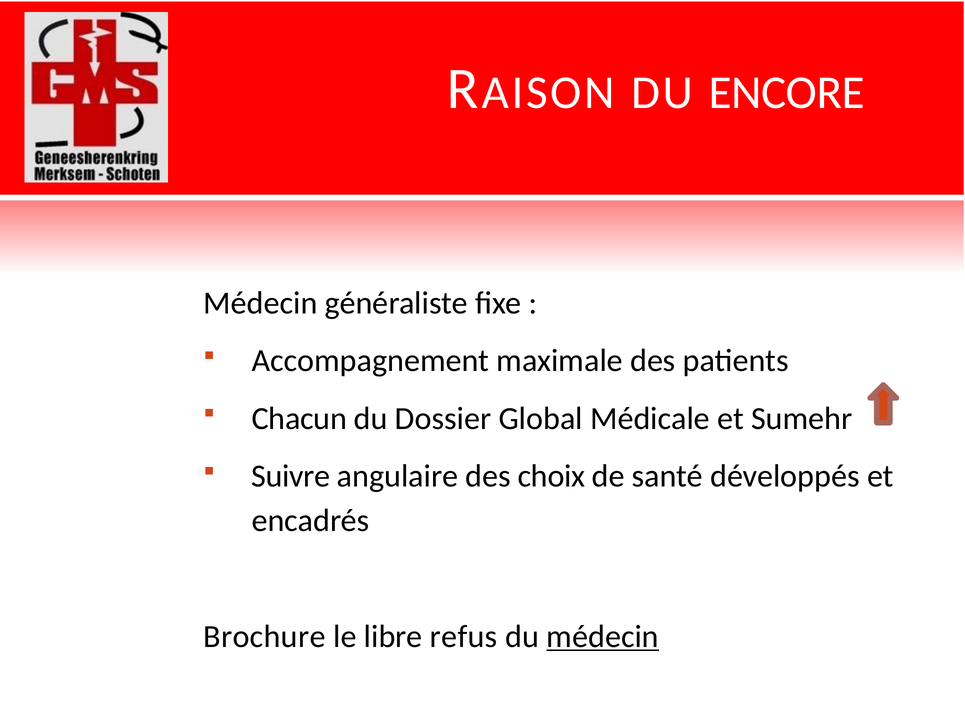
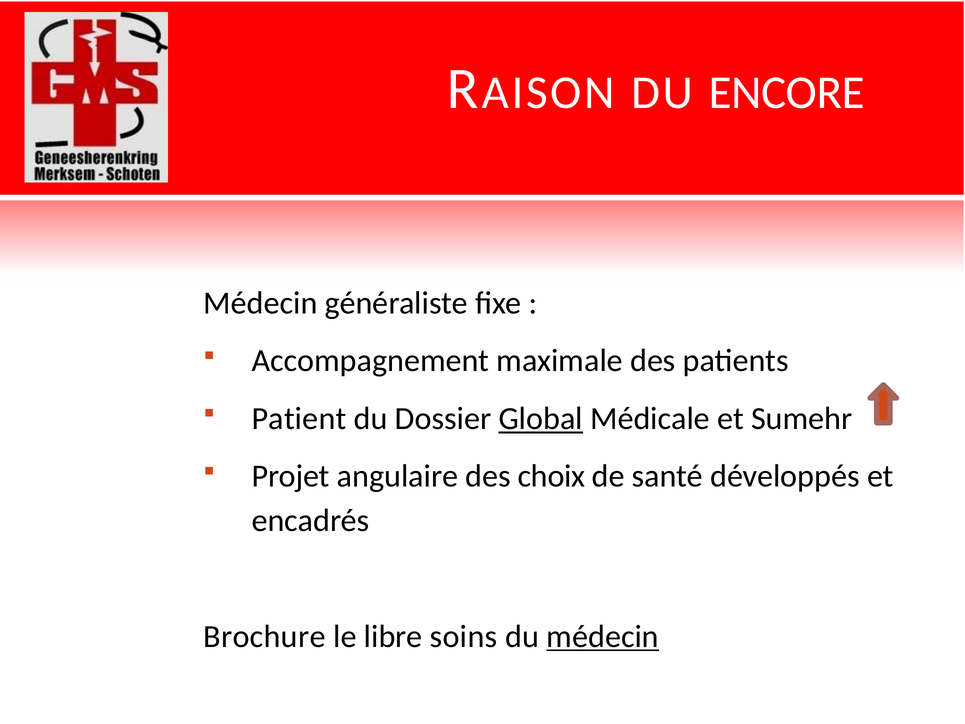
Chacun: Chacun -> Patient
Global underline: none -> present
Suivre: Suivre -> Projet
refus: refus -> soins
